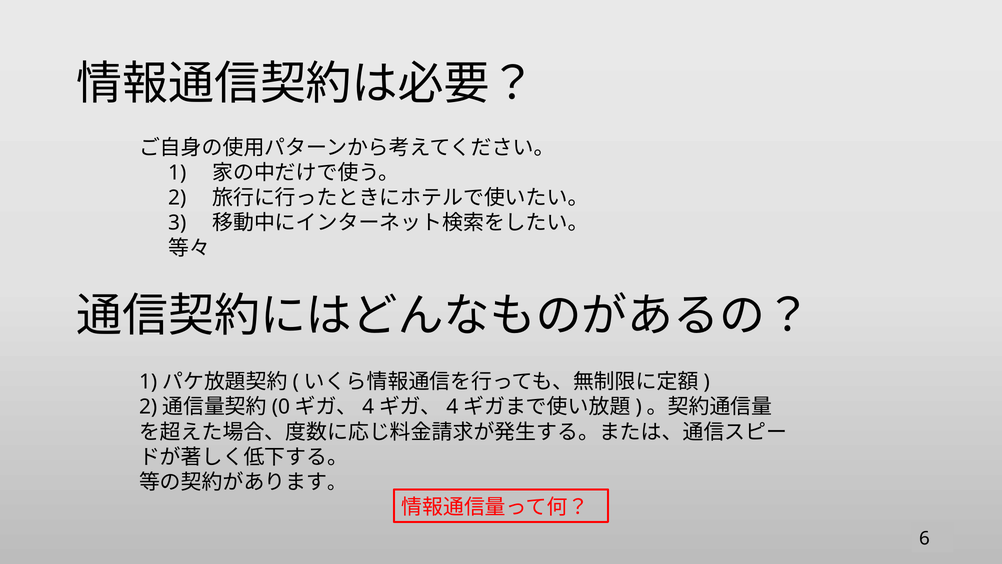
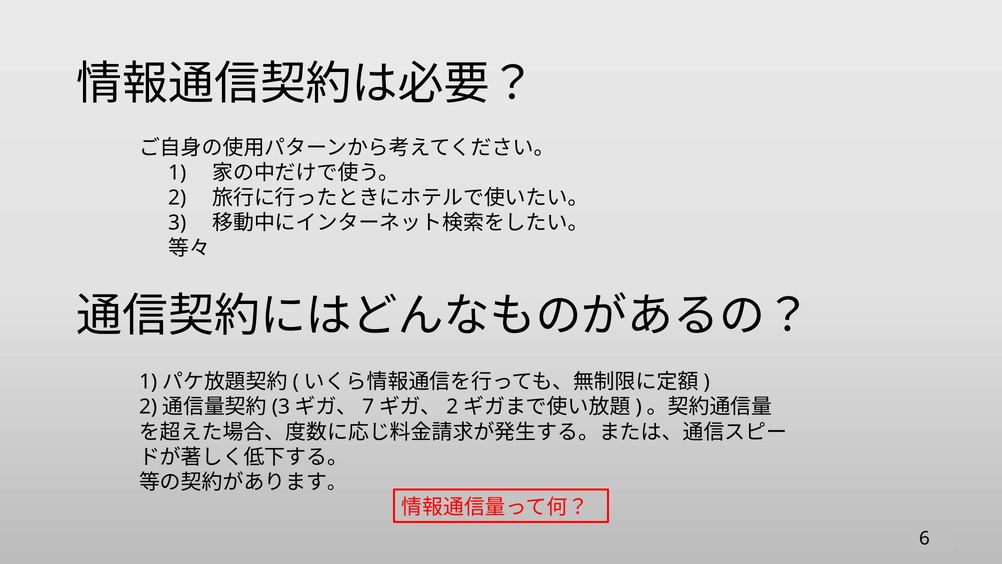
0 at (281, 407): 0 -> 3
4 at (368, 407): 4 -> 7
4 at (452, 407): 4 -> 2
